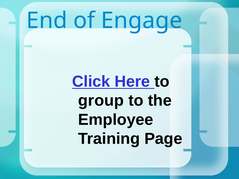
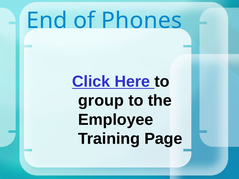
Engage: Engage -> Phones
